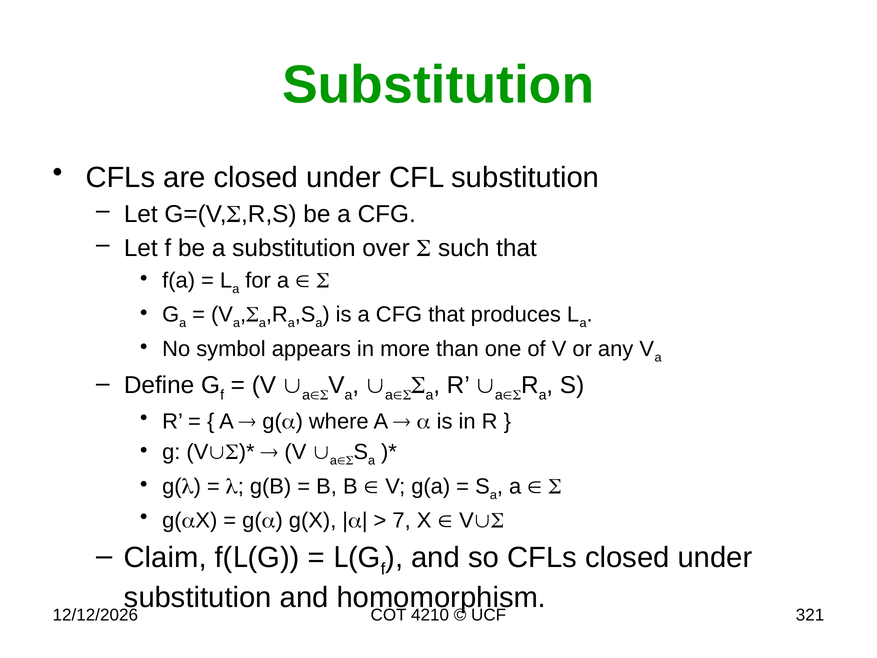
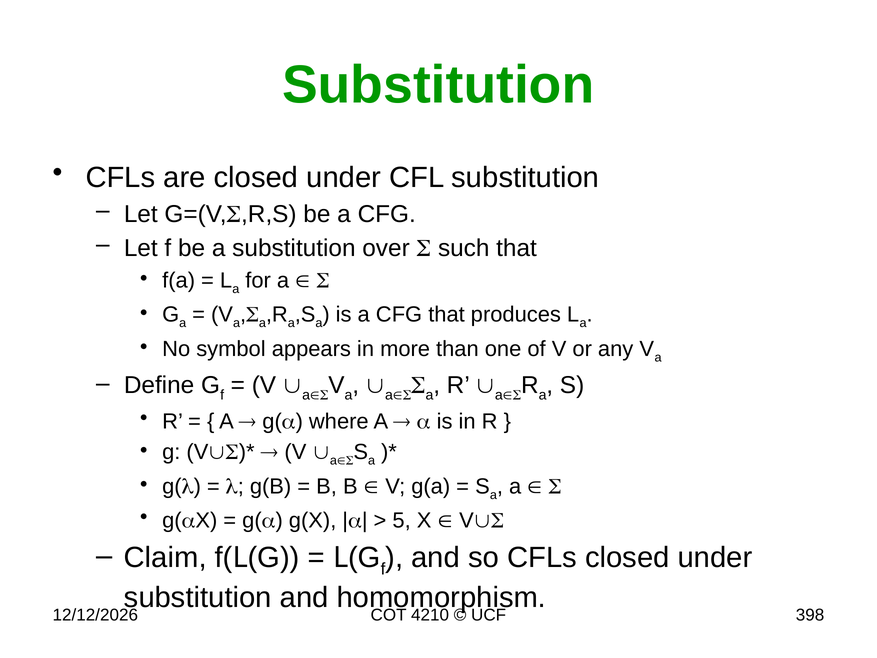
7: 7 -> 5
321: 321 -> 398
